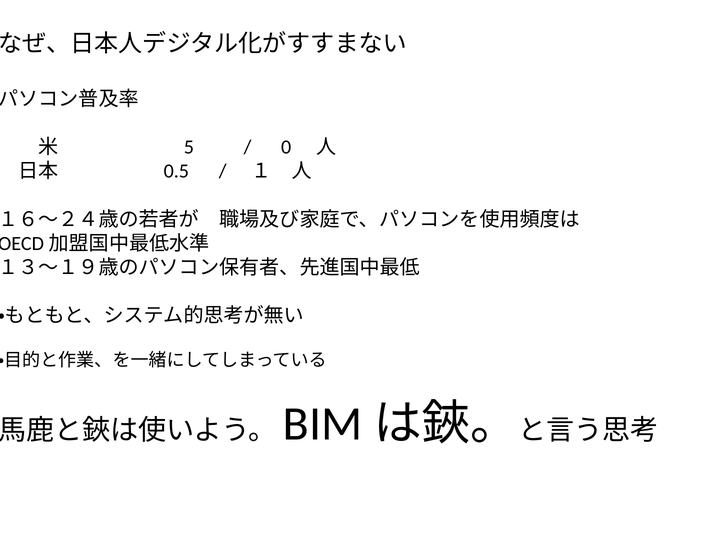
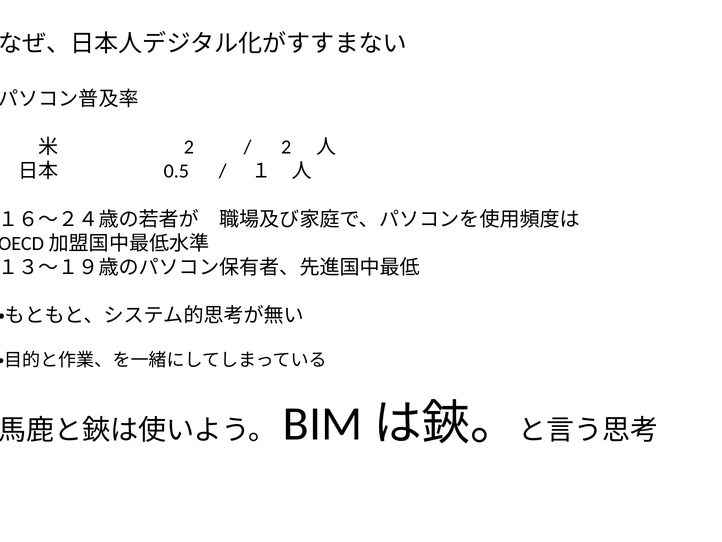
5 at (189, 147): 5 -> 2
0 at (286, 147): 0 -> 2
